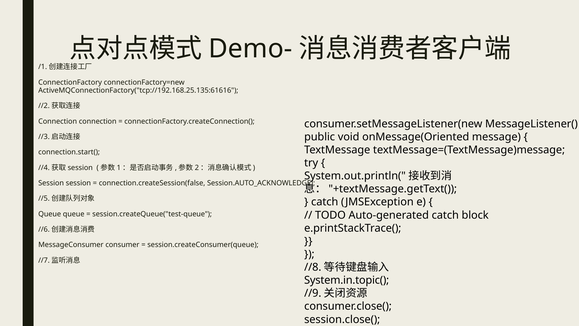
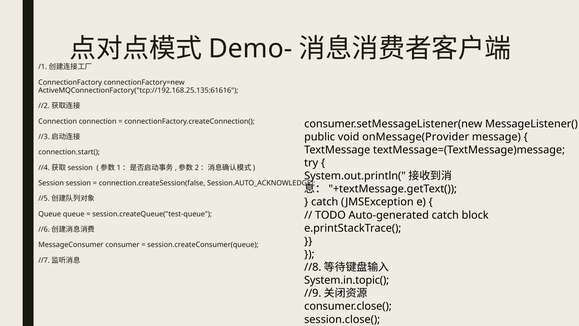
onMessage(Oriented: onMessage(Oriented -> onMessage(Provider
